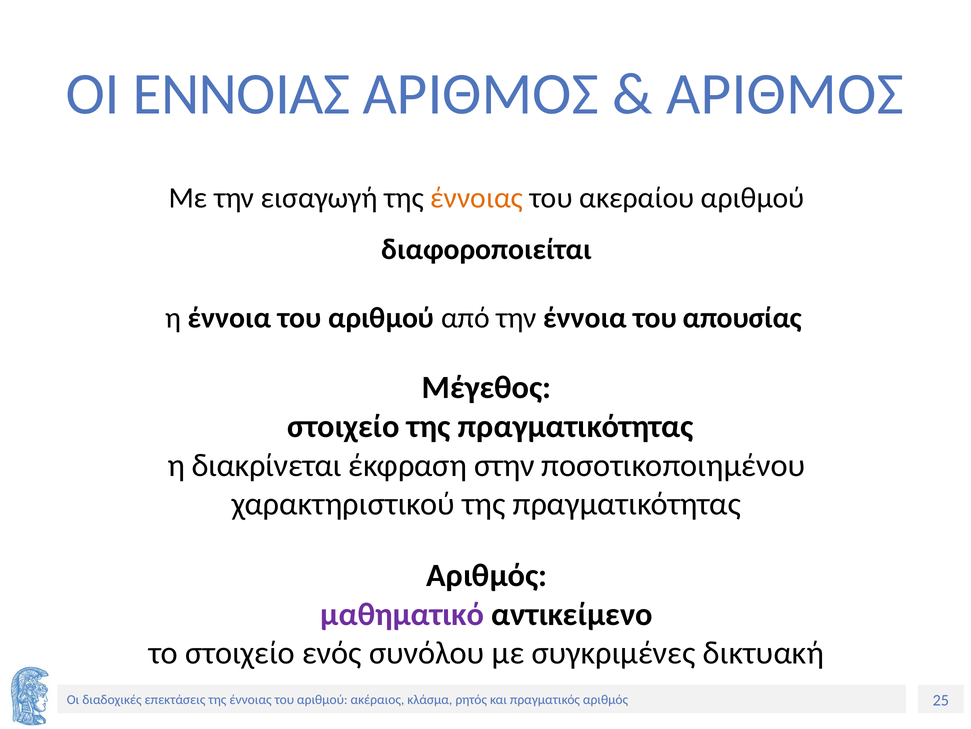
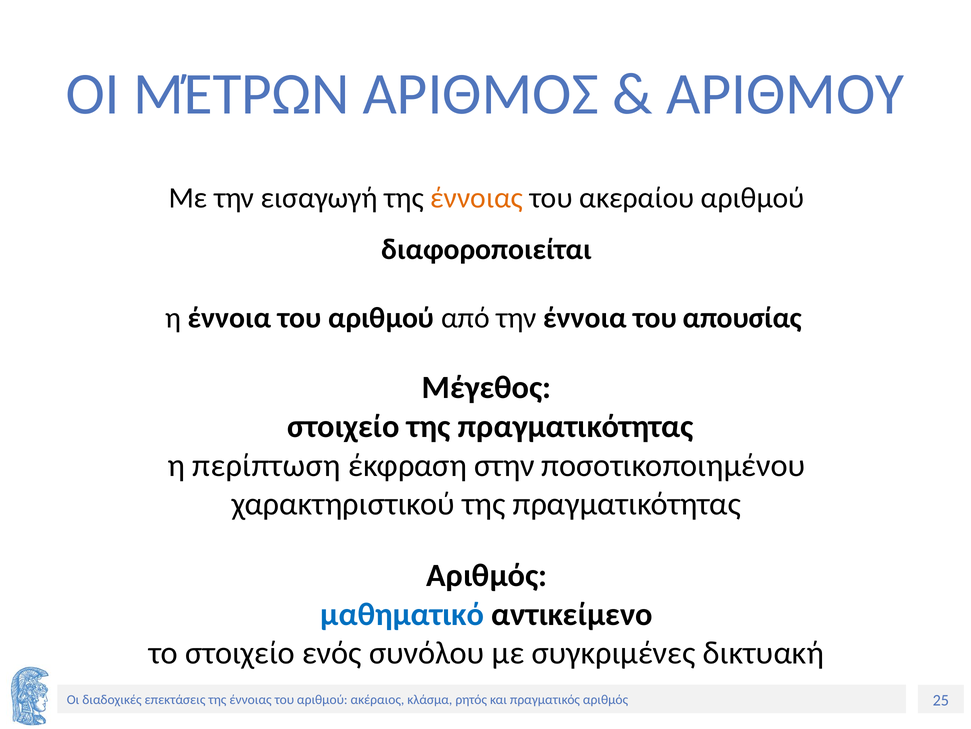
ΕΝΝΟΙΑΣ: ΕΝΝΟΙΑΣ -> ΜΈΤΡΩΝ
ΑΡΙΘΜΟΣ at (785, 94): ΑΡΙΘΜΟΣ -> ΑΡΙΘΜΟΥ
διακρίνεται: διακρίνεται -> περίπτωση
μαθηματικό colour: purple -> blue
